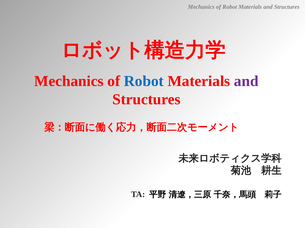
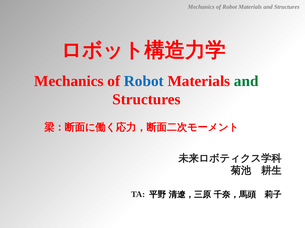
and at (246, 81) colour: purple -> green
